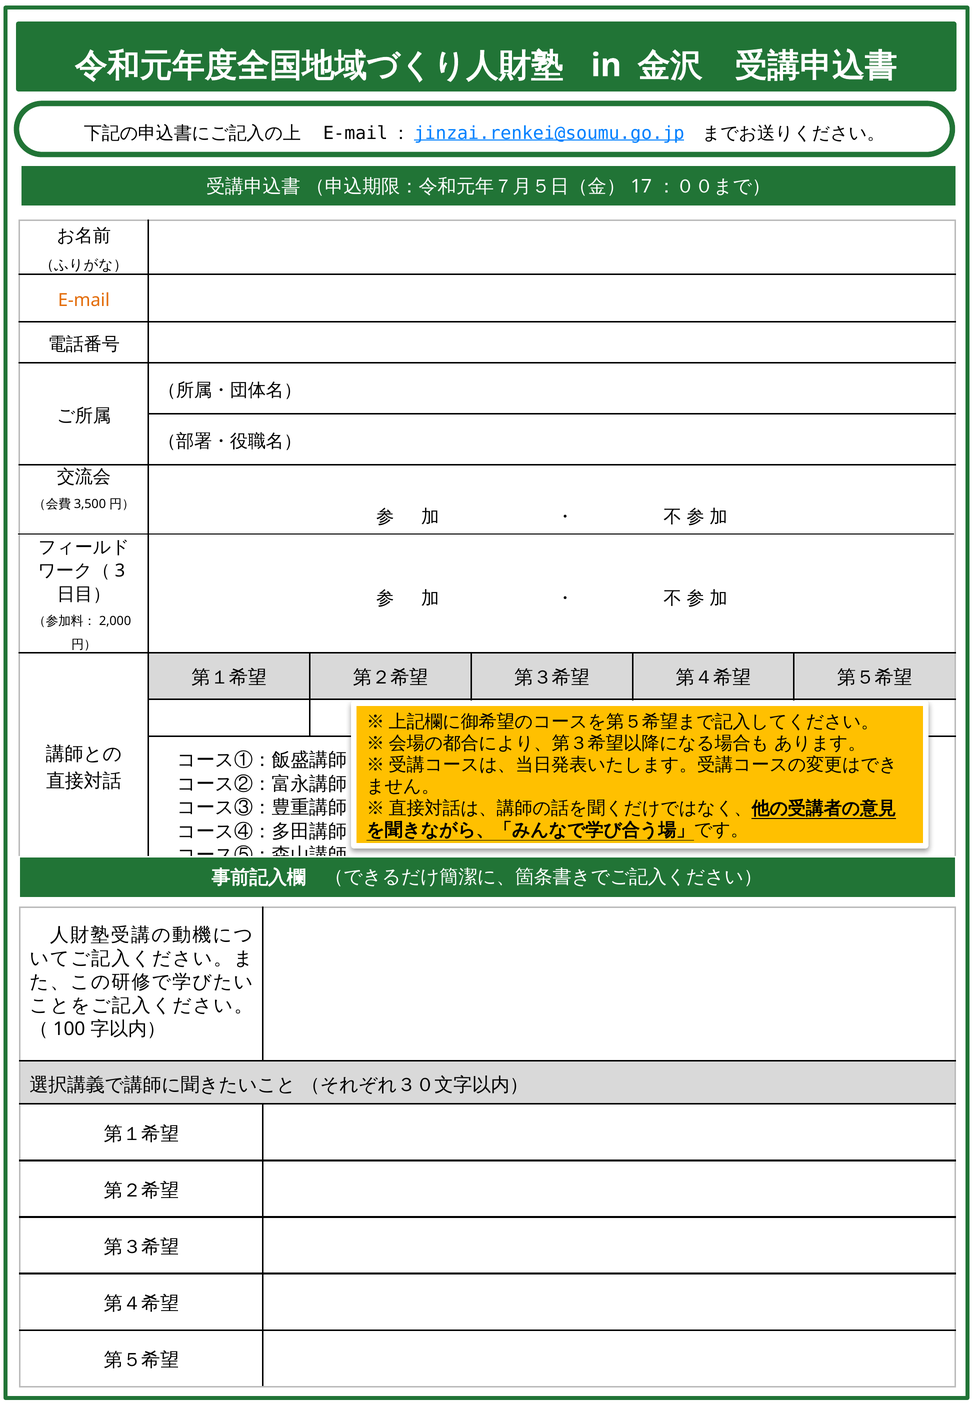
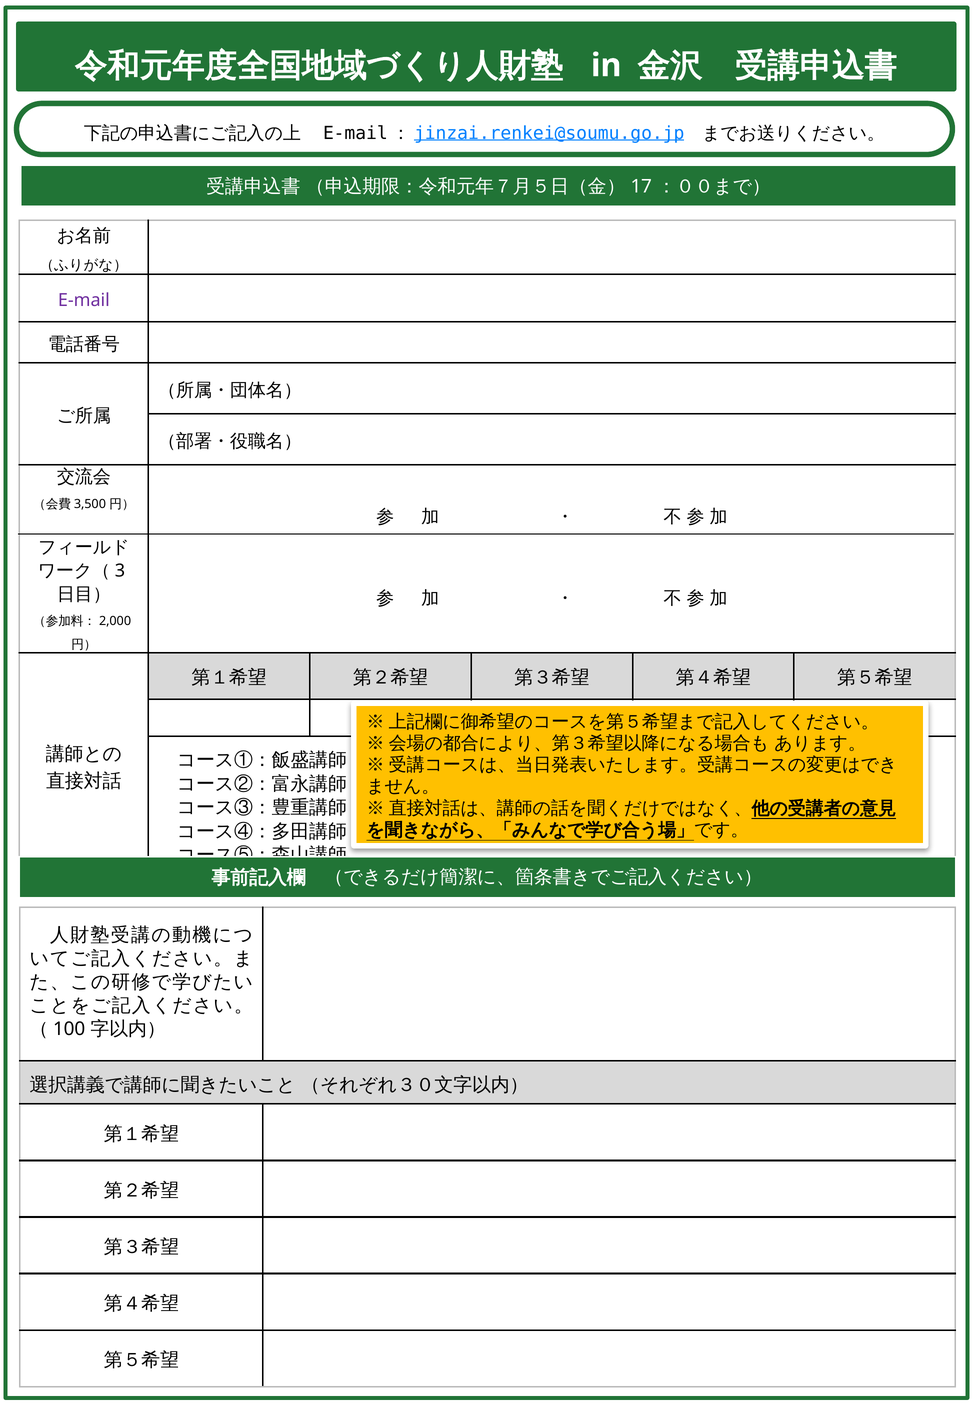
E-mail colour: orange -> purple
